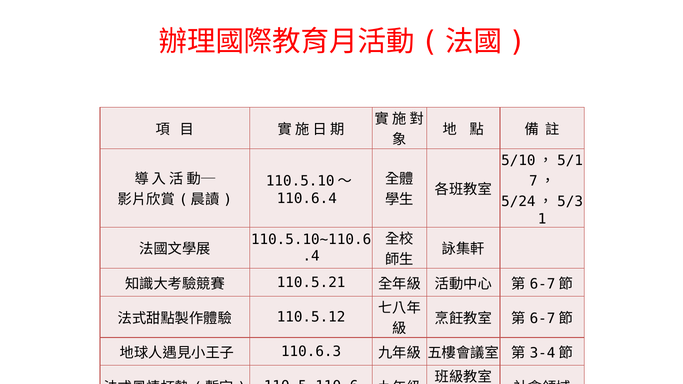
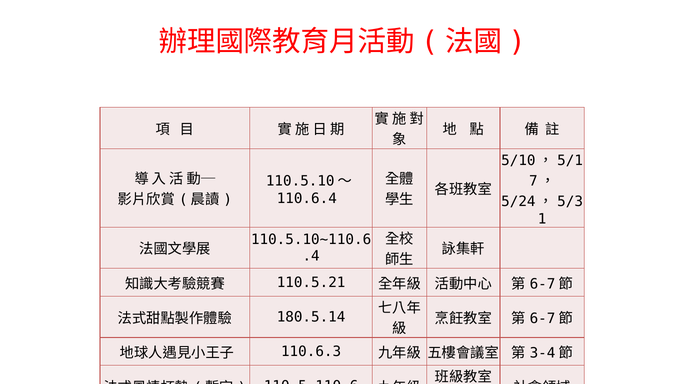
110.5.12: 110.5.12 -> 180.5.14
